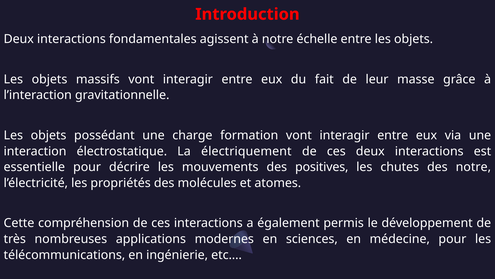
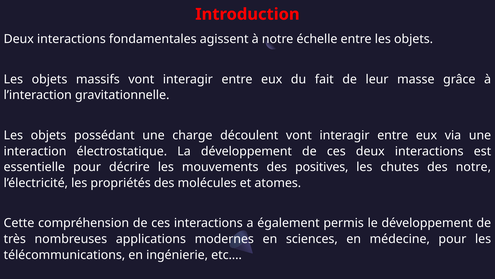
formation: formation -> découlent
La électriquement: électriquement -> développement
